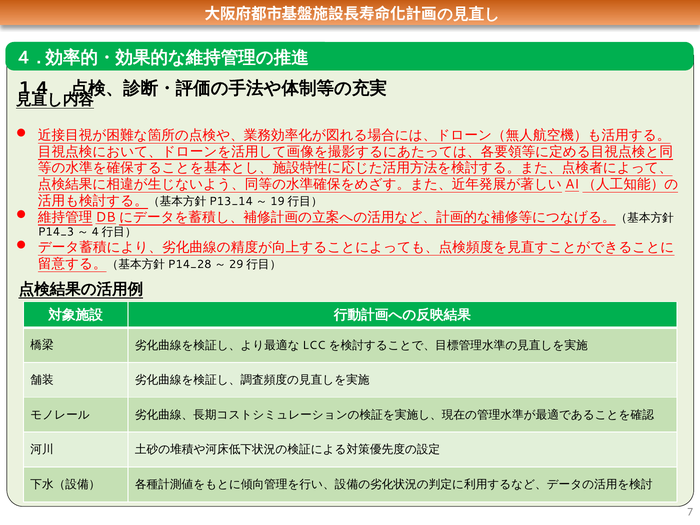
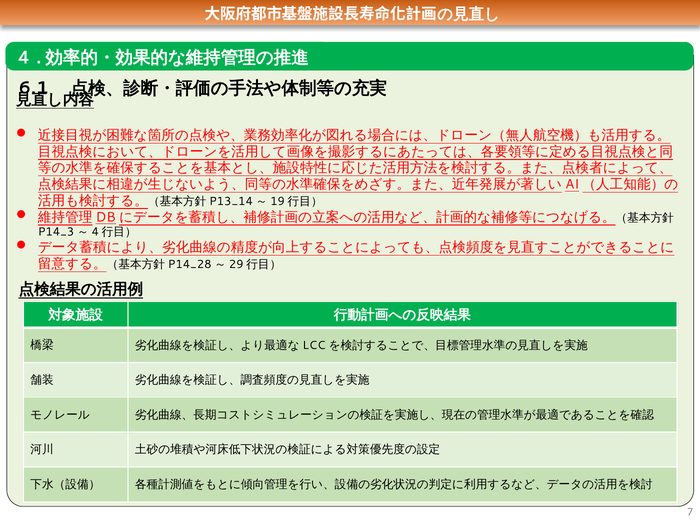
1.4: 1.4 -> 6.1
